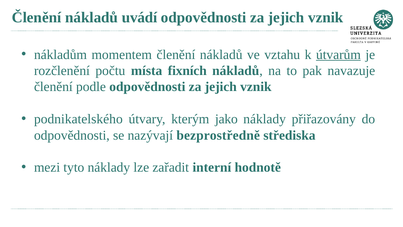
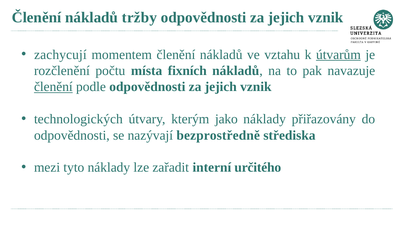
uvádí: uvádí -> tržby
nákladům: nákladům -> zachycují
členění at (53, 87) underline: none -> present
podnikatelského: podnikatelského -> technologických
hodnotě: hodnotě -> určitého
